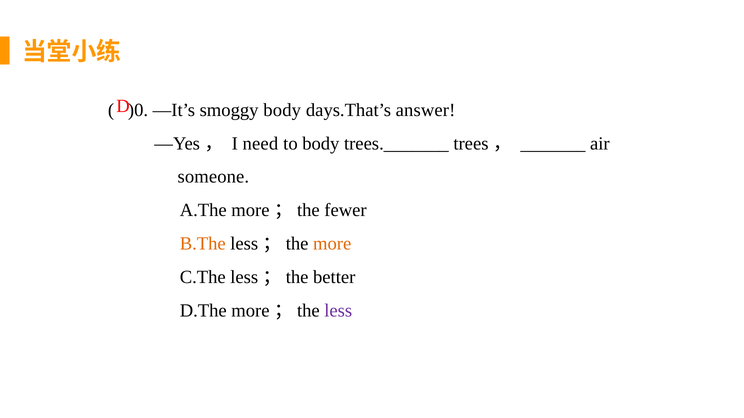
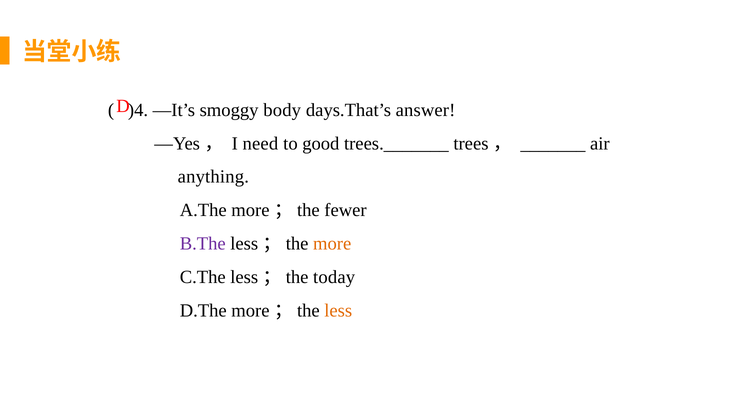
)0: )0 -> )4
to body: body -> good
someone: someone -> anything
B.The colour: orange -> purple
better: better -> today
less colour: purple -> orange
